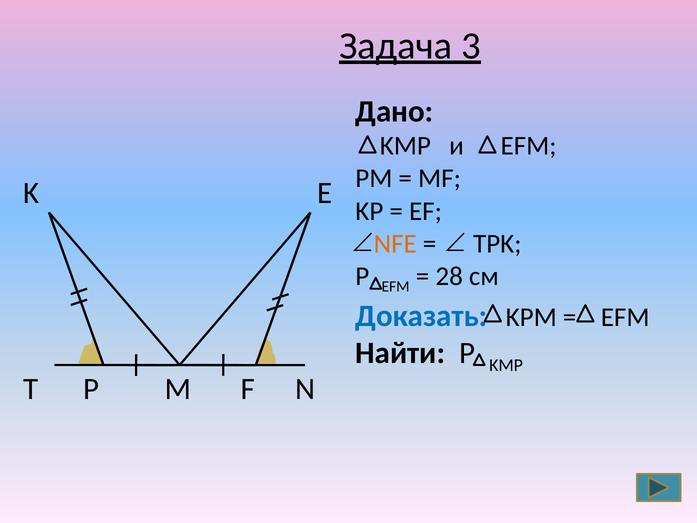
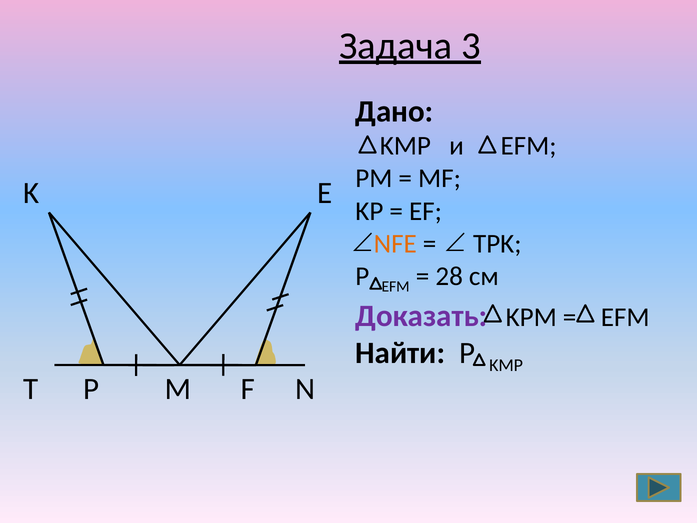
Доказать colour: blue -> purple
